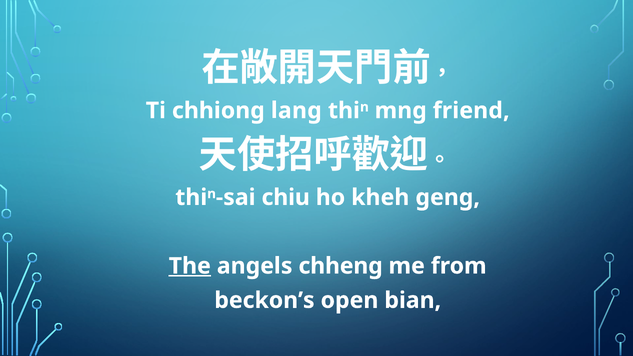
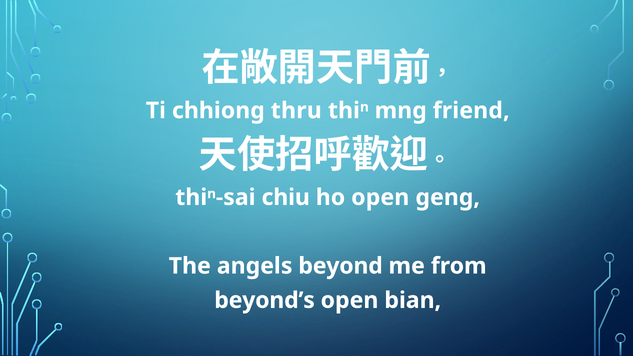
lang: lang -> thru
ho kheh: kheh -> open
The underline: present -> none
chheng: chheng -> beyond
beckon’s: beckon’s -> beyond’s
